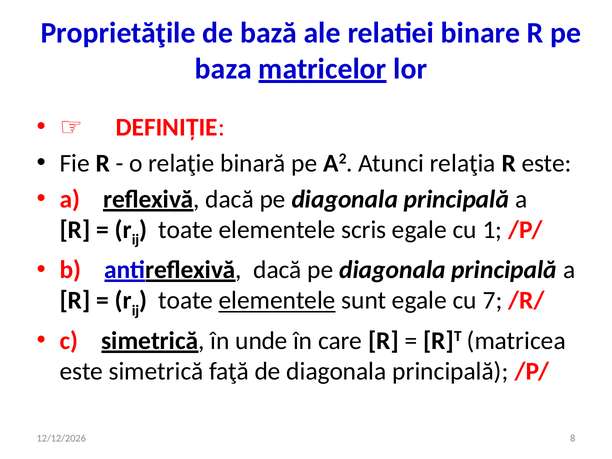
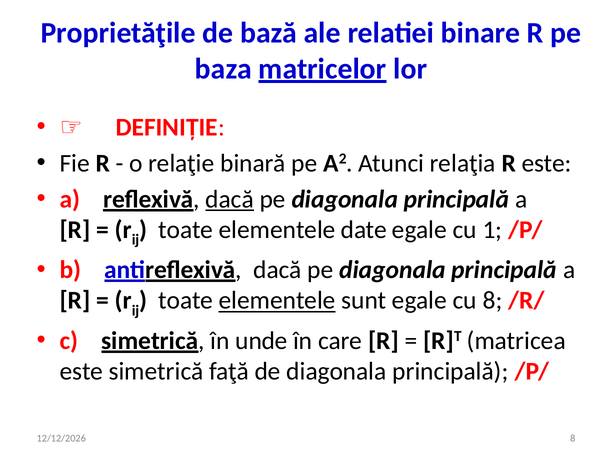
dacă at (230, 199) underline: none -> present
scris: scris -> date
cu 7: 7 -> 8
